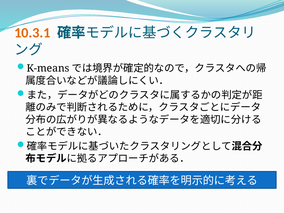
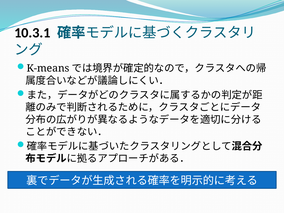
10.3.1 colour: orange -> black
